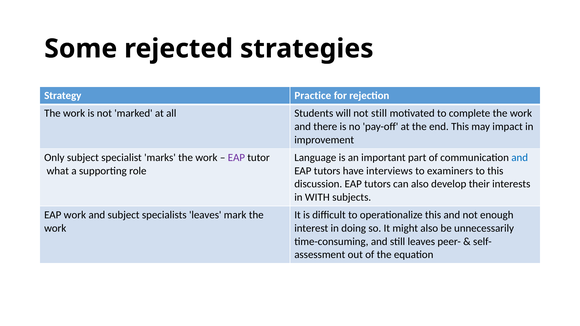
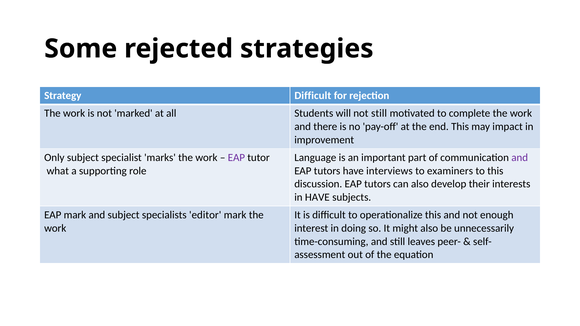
Strategy Practice: Practice -> Difficult
and at (520, 158) colour: blue -> purple
in WITH: WITH -> HAVE
EAP work: work -> mark
specialists leaves: leaves -> editor
